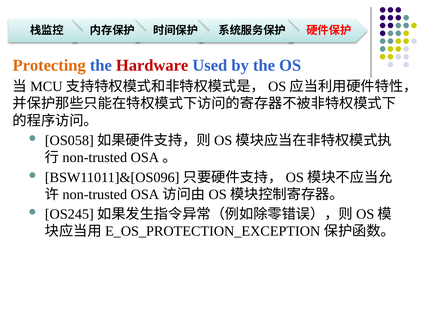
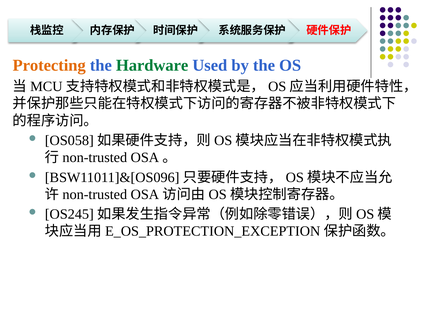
Hardware colour: red -> green
